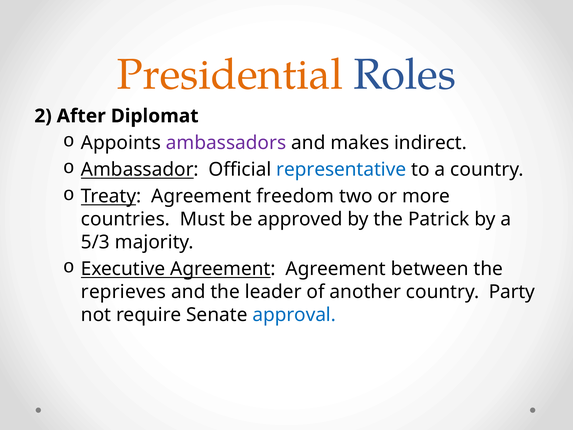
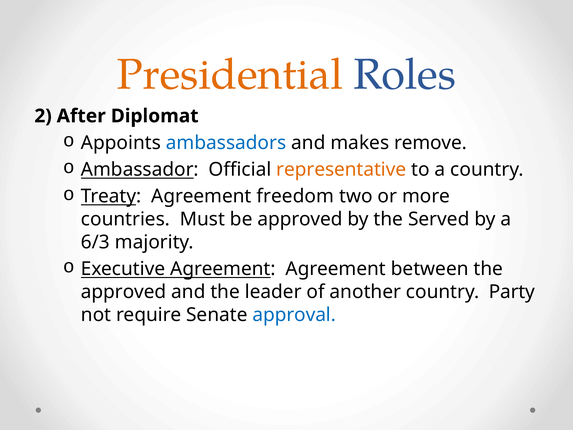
ambassadors colour: purple -> blue
indirect: indirect -> remove
representative colour: blue -> orange
Patrick: Patrick -> Served
5/3: 5/3 -> 6/3
reprieves at (123, 292): reprieves -> approved
